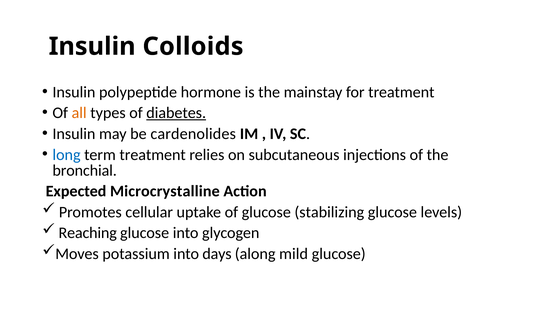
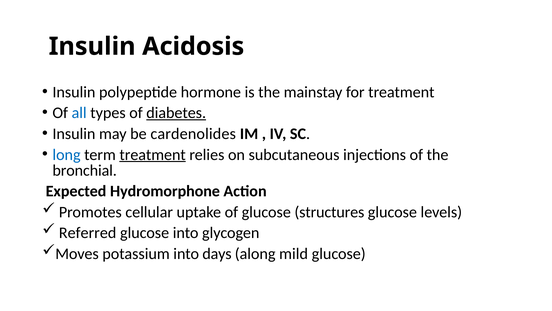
Colloids: Colloids -> Acidosis
all colour: orange -> blue
treatment at (153, 154) underline: none -> present
Microcrystalline: Microcrystalline -> Hydromorphone
stabilizing: stabilizing -> structures
Reaching: Reaching -> Referred
